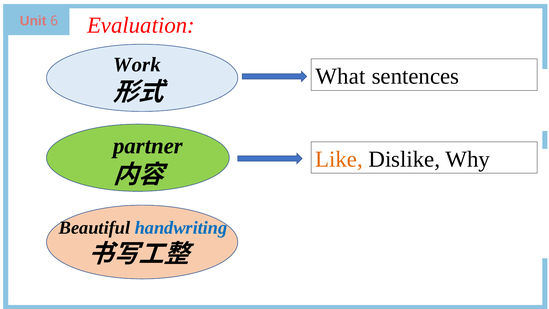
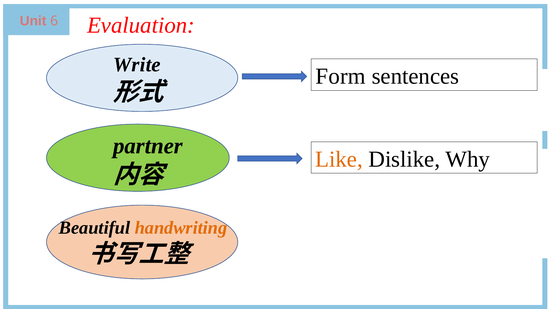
Work: Work -> Write
What: What -> Form
handwriting colour: blue -> orange
